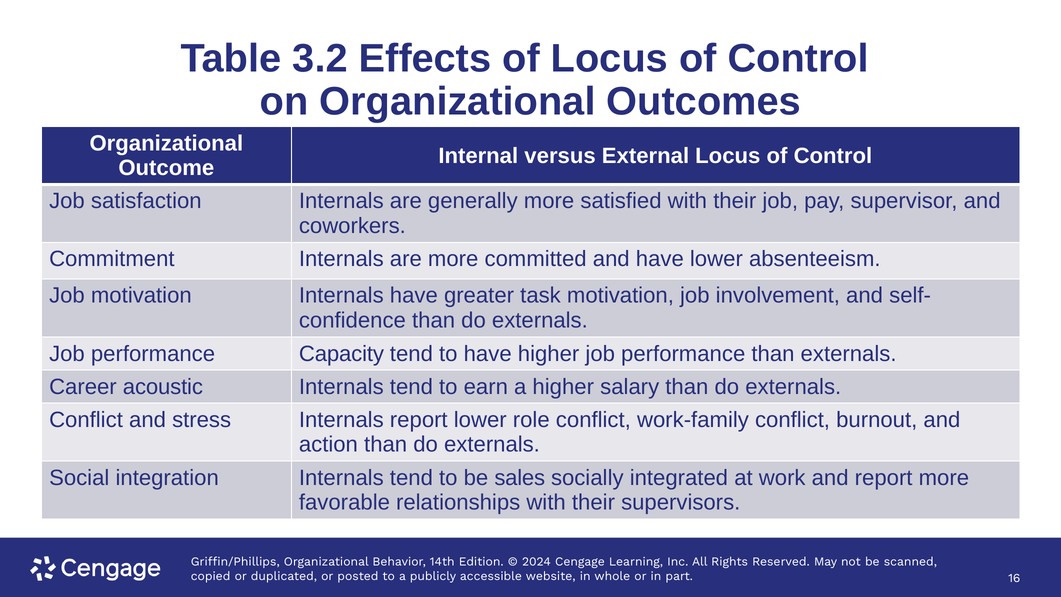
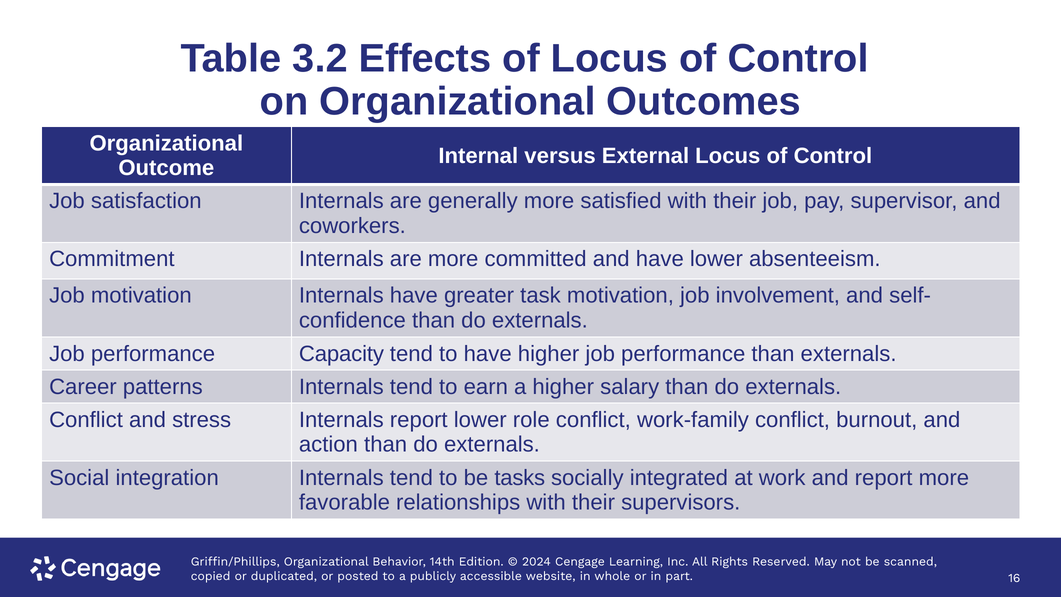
acoustic: acoustic -> patterns
sales: sales -> tasks
